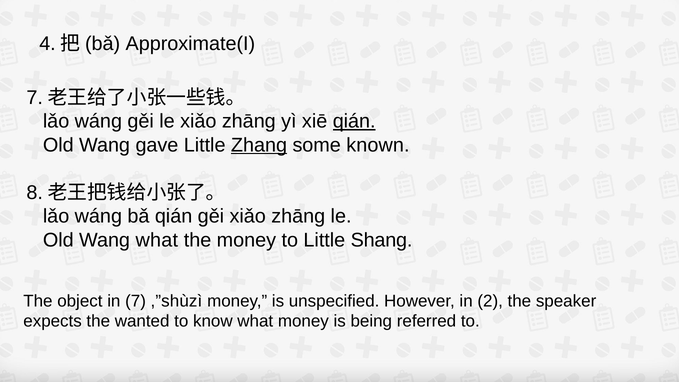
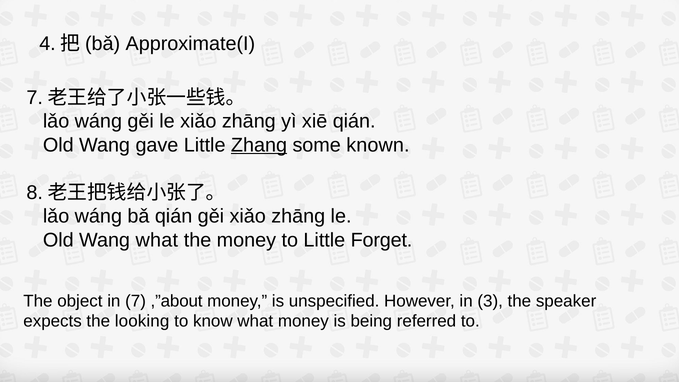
qián at (354, 121) underline: present -> none
Shang: Shang -> Forget
,”shùzì: ,”shùzì -> ,”about
2: 2 -> 3
wanted: wanted -> looking
